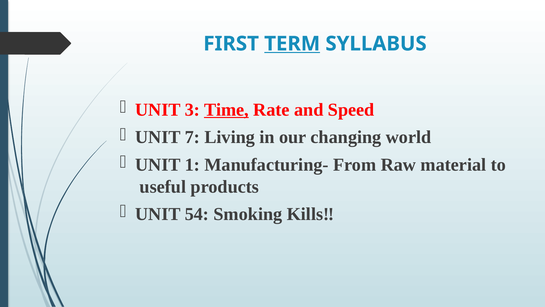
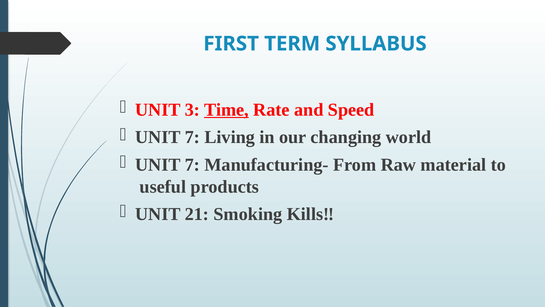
TERM underline: present -> none
1 at (192, 165): 1 -> 7
54: 54 -> 21
